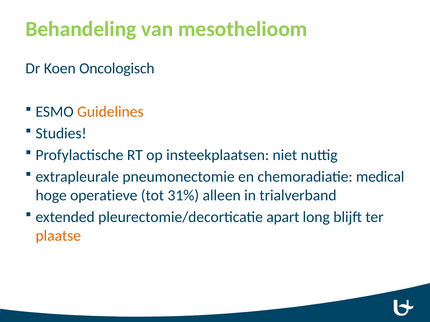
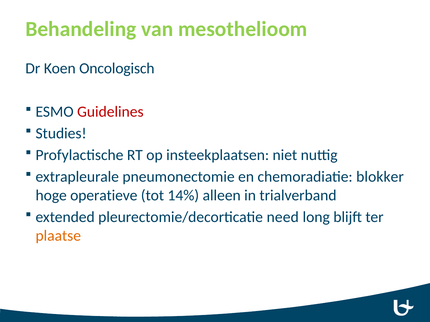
Guidelines colour: orange -> red
medical: medical -> blokker
31%: 31% -> 14%
apart: apart -> need
